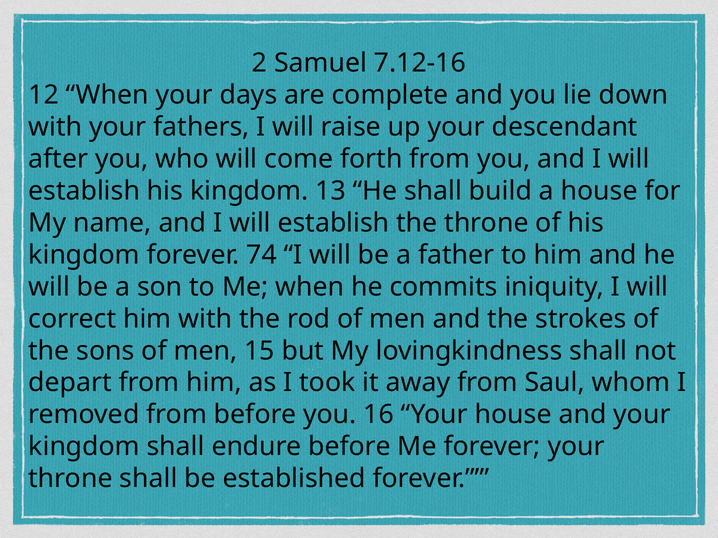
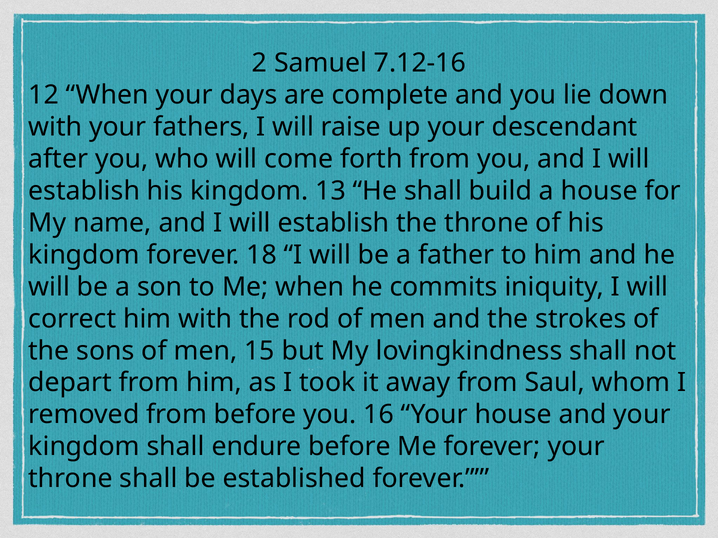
74: 74 -> 18
